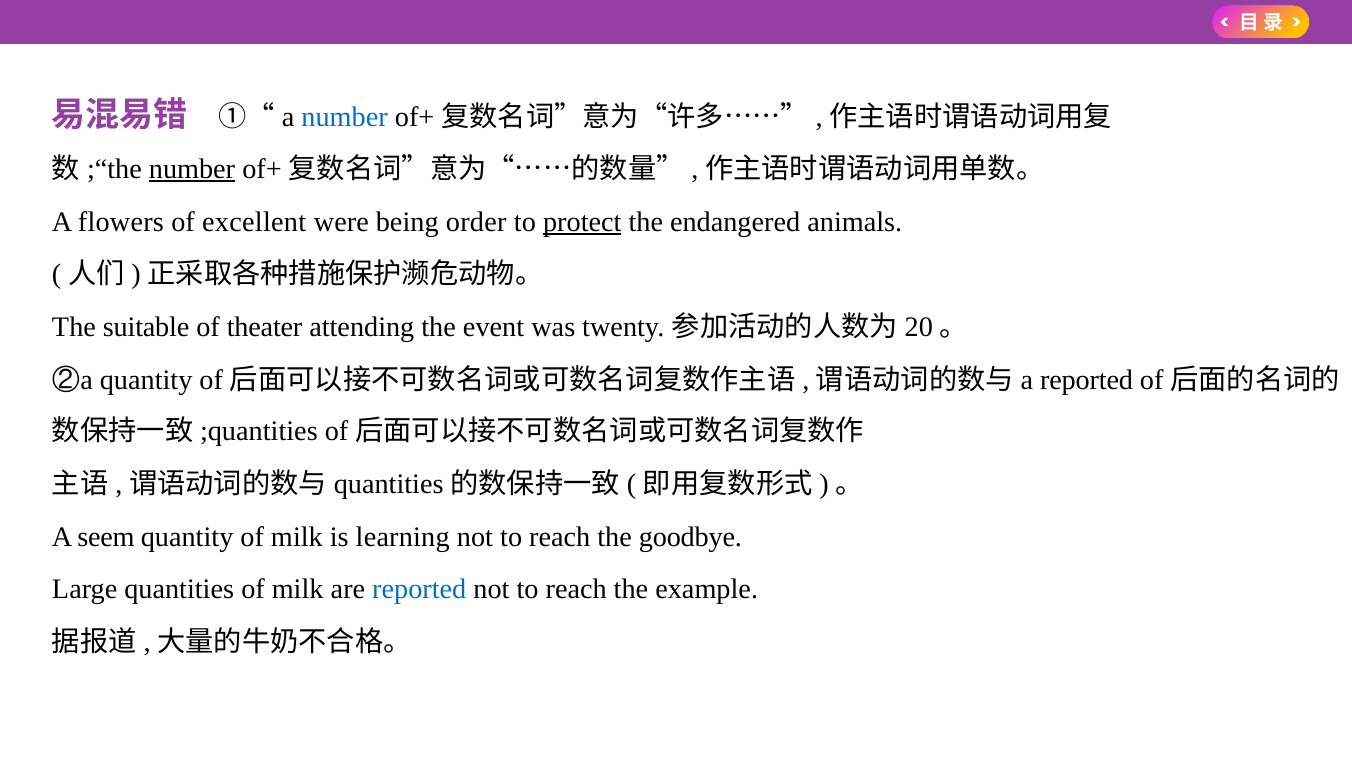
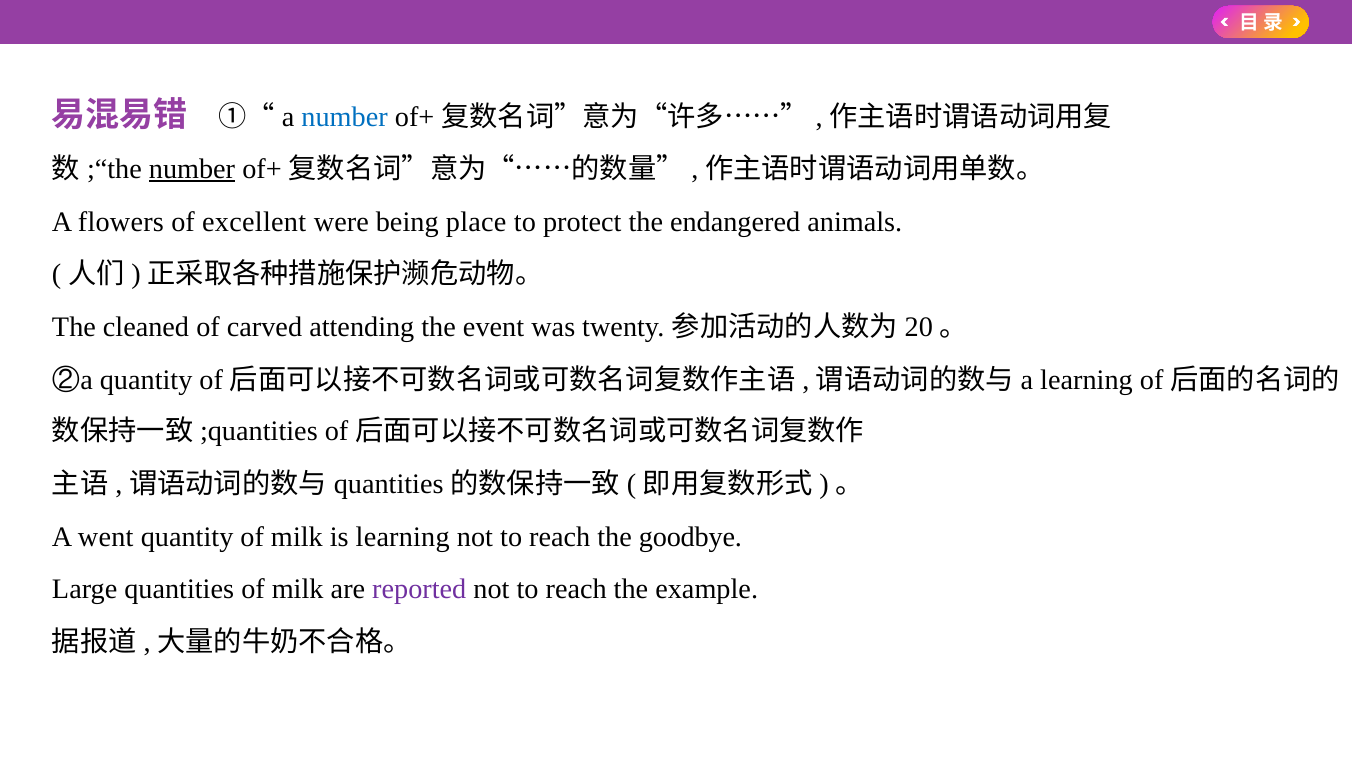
order: order -> place
protect underline: present -> none
suitable: suitable -> cleaned
theater: theater -> carved
reported at (1087, 380): reported -> learning
seem: seem -> went
reported at (419, 590) colour: blue -> purple
